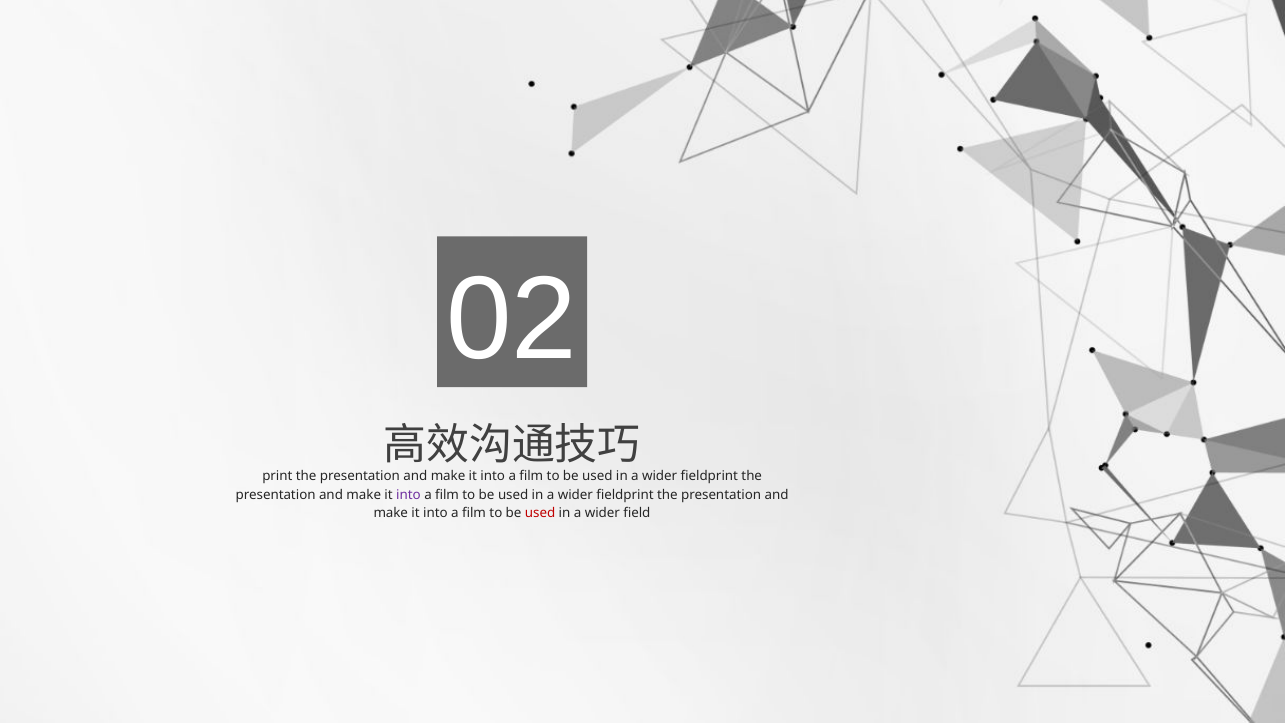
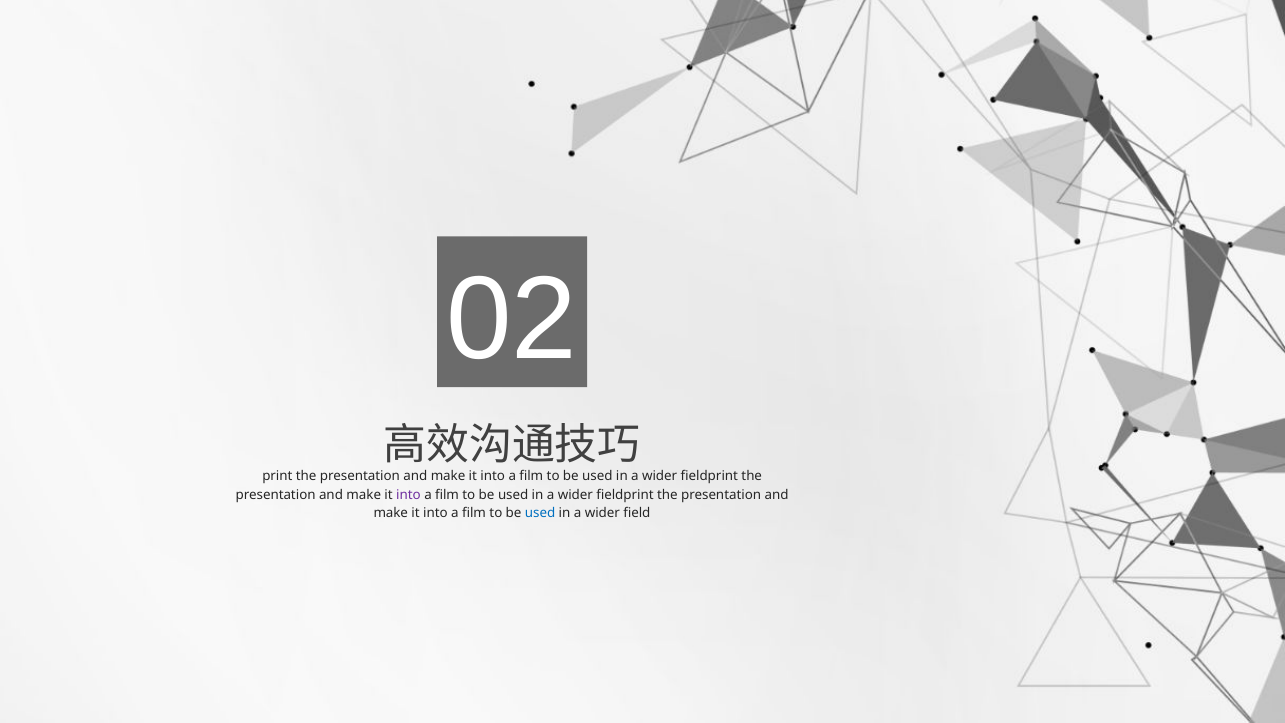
used at (540, 513) colour: red -> blue
